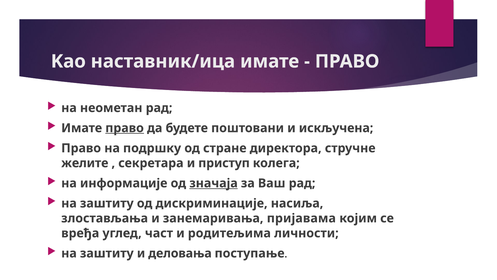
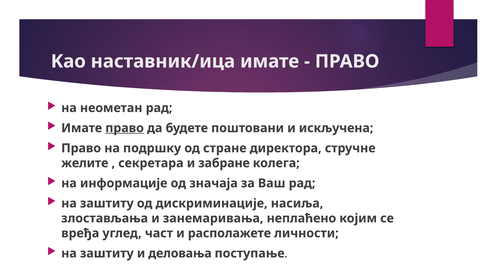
приступ: приступ -> забране
значаја underline: present -> none
пријавама: пријавама -> неплаћено
родитељима: родитељима -> располажете
